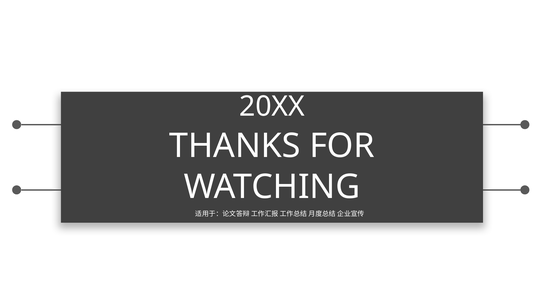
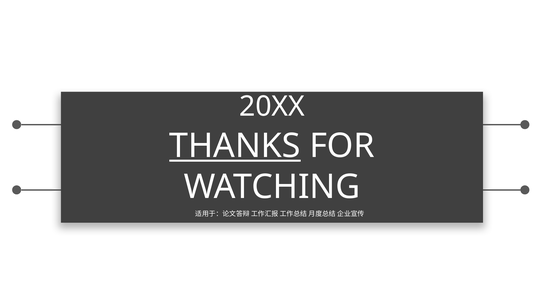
THANKS underline: none -> present
